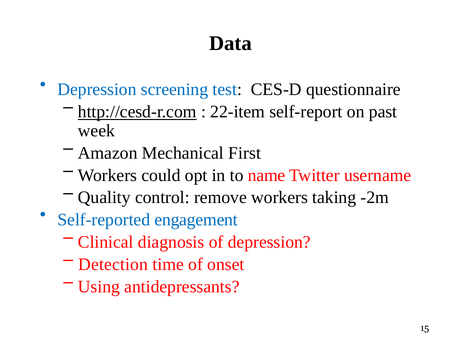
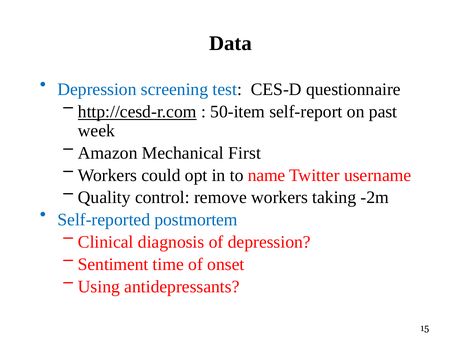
22-item: 22-item -> 50-item
engagement: engagement -> postmortem
Detection: Detection -> Sentiment
